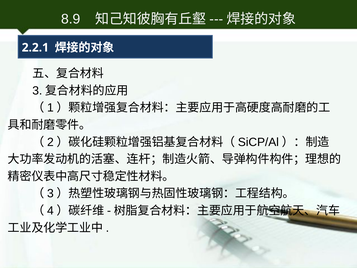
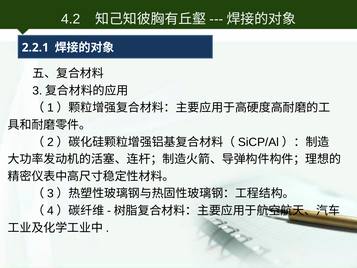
8.9: 8.9 -> 4.2
